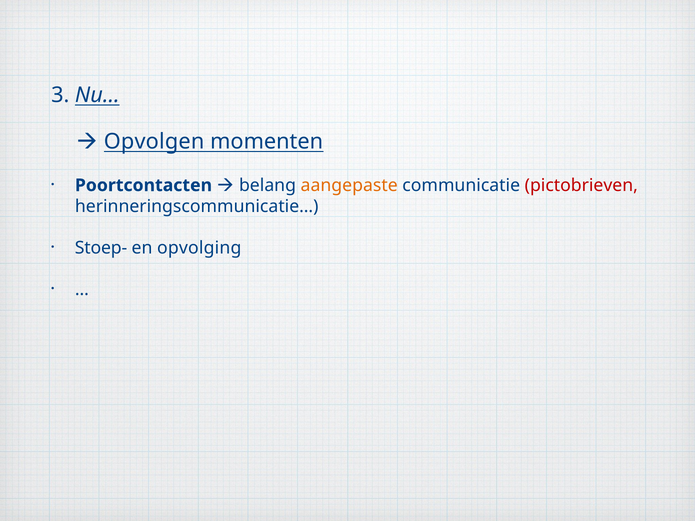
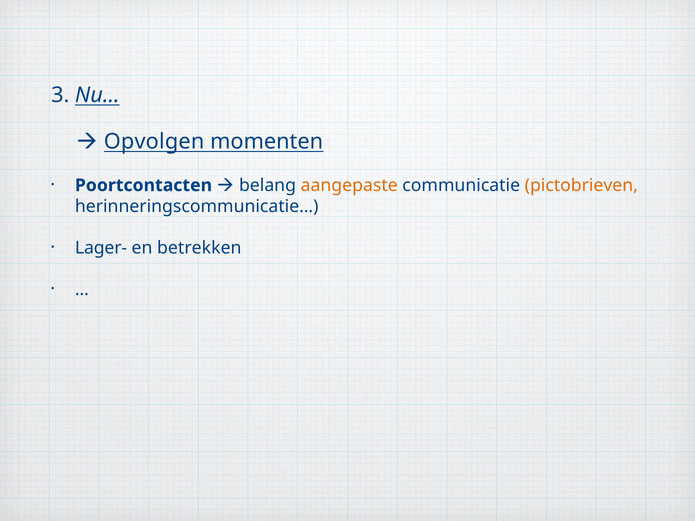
pictobrieven colour: red -> orange
Stoep-: Stoep- -> Lager-
opvolging: opvolging -> betrekken
